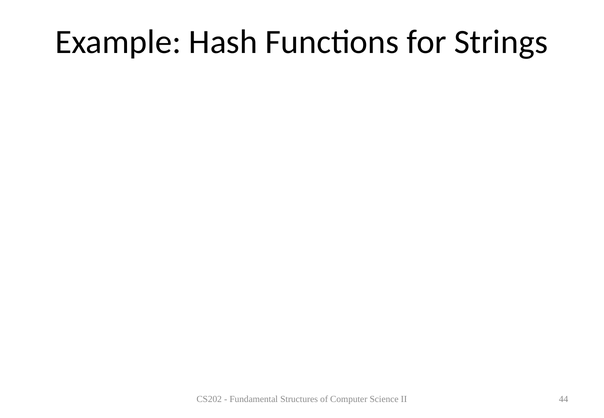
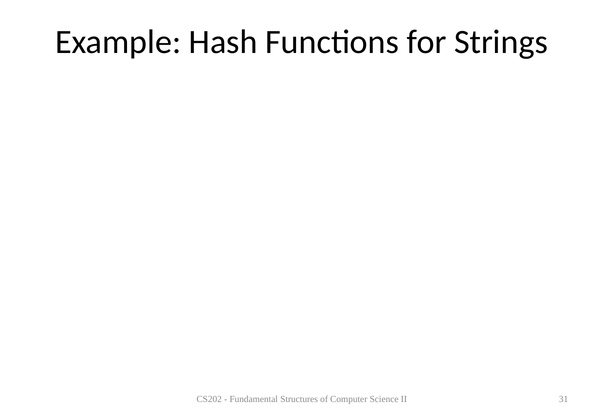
44: 44 -> 31
